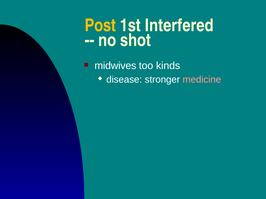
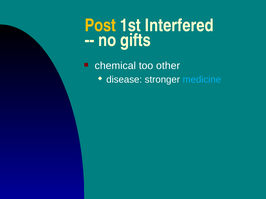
shot: shot -> gifts
midwives: midwives -> chemical
kinds: kinds -> other
medicine colour: pink -> light blue
